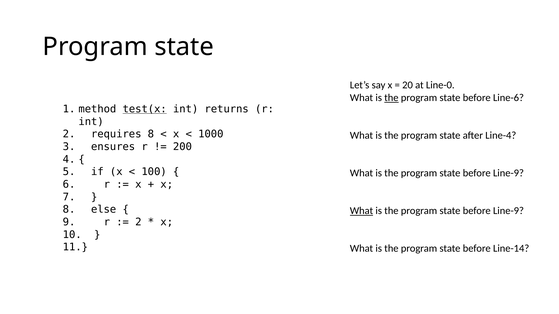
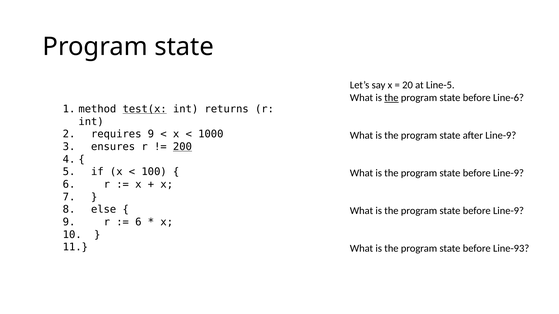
Line-0: Line-0 -> Line-5
requires 8: 8 -> 9
after Line-4: Line-4 -> Line-9
200 underline: none -> present
What at (361, 211) underline: present -> none
2 at (138, 222): 2 -> 6
Line-14: Line-14 -> Line-93
